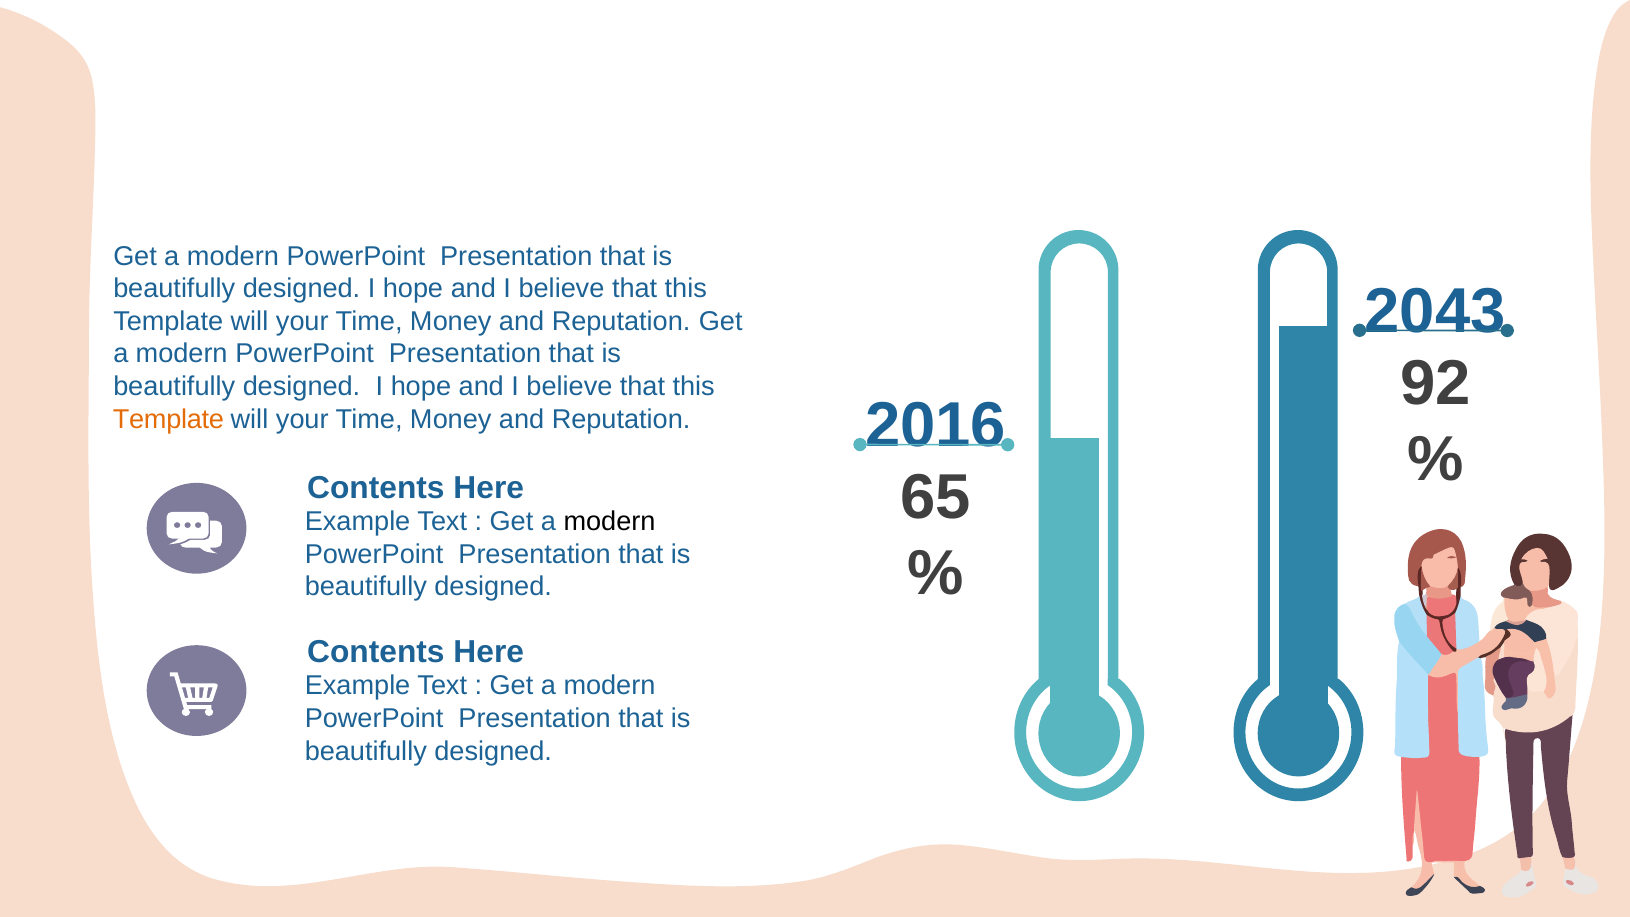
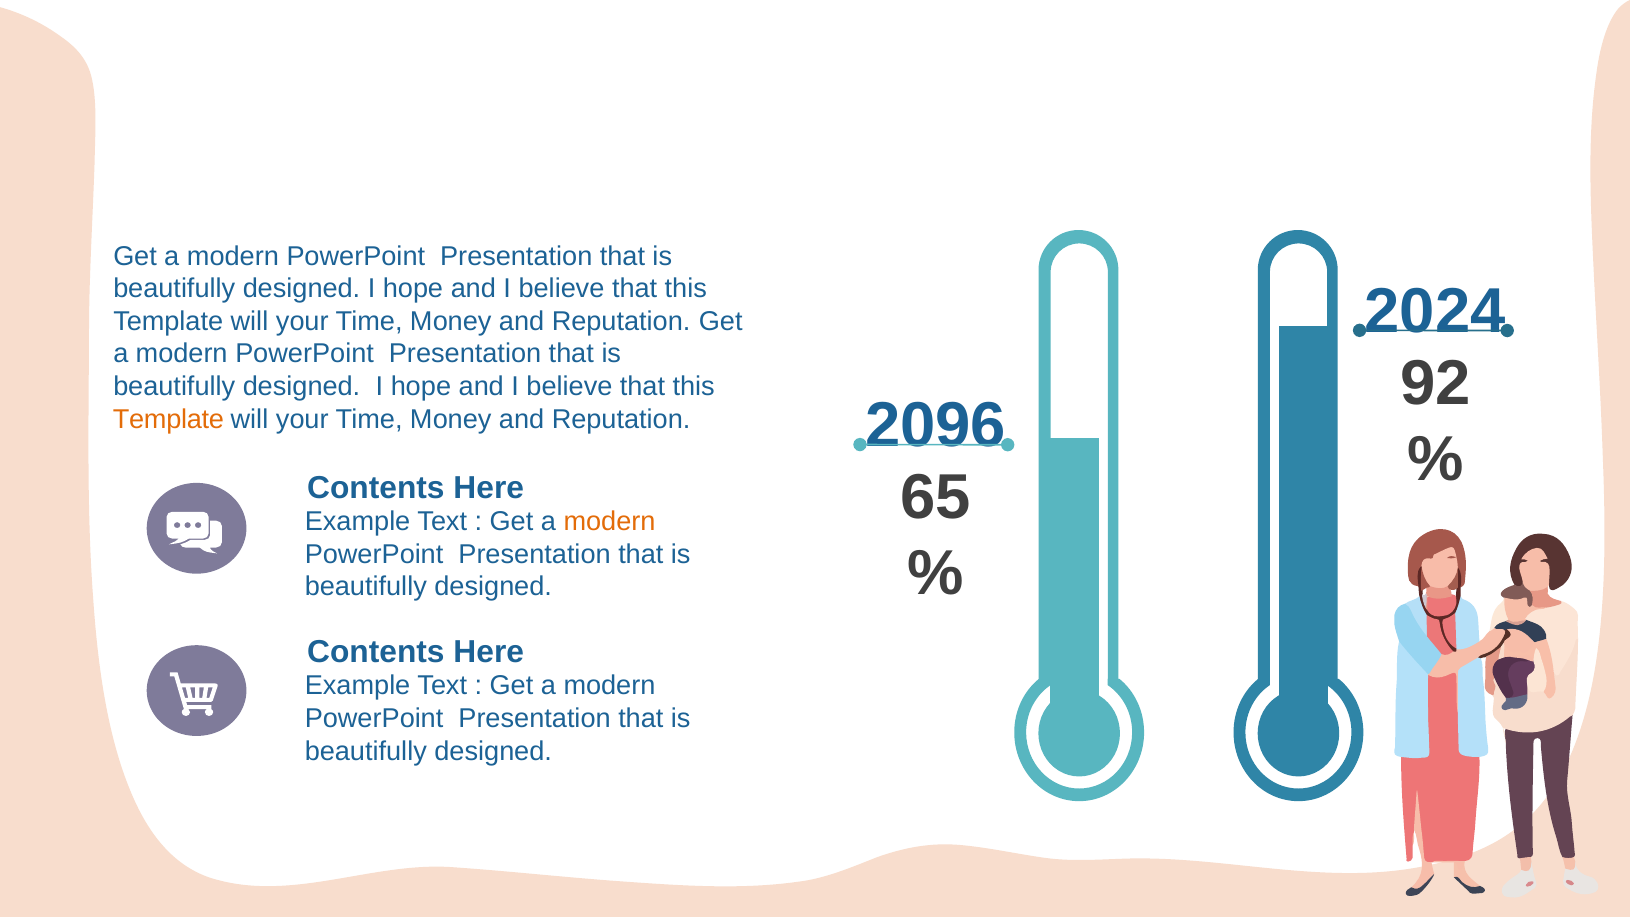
2043: 2043 -> 2024
2016: 2016 -> 2096
modern at (610, 522) colour: black -> orange
